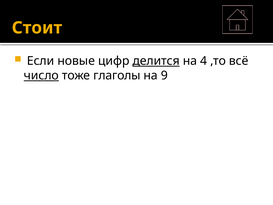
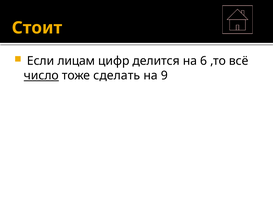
новые: новые -> лицам
делится underline: present -> none
4: 4 -> 6
глаголы: глаголы -> сделать
